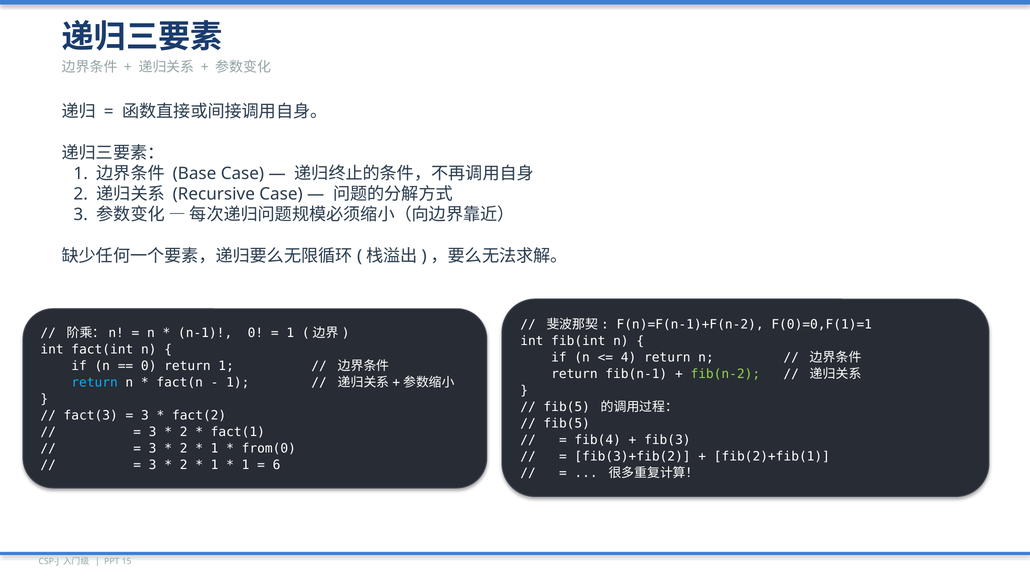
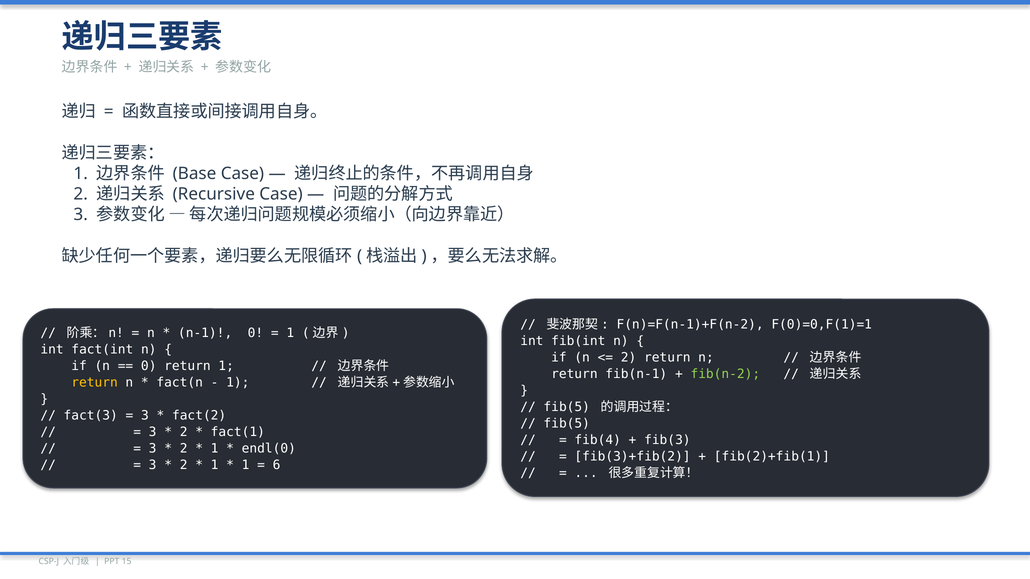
4 at (629, 358): 4 -> 2
return at (95, 383) colour: light blue -> yellow
from(0: from(0 -> endl(0
